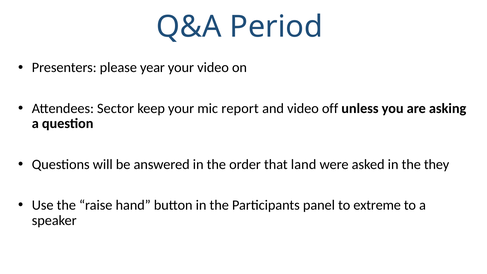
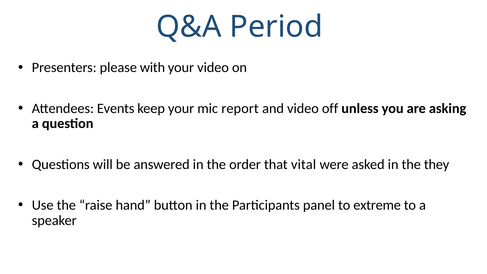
year: year -> with
Sector: Sector -> Events
land: land -> vital
